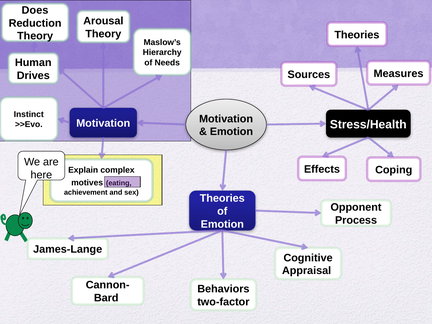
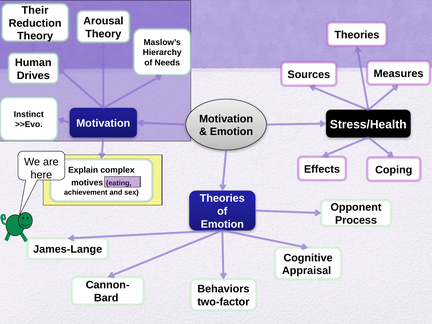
Does: Does -> Their
